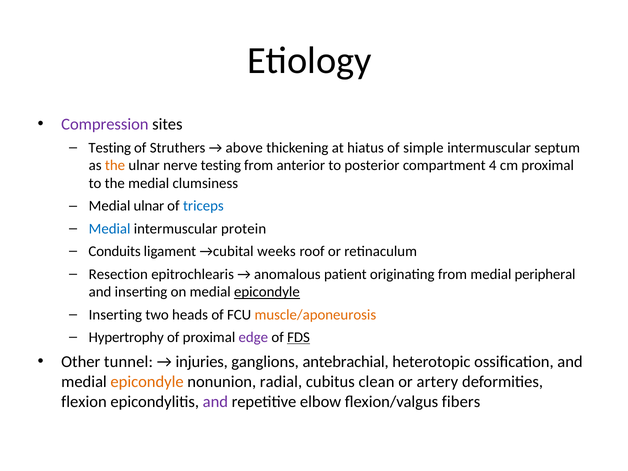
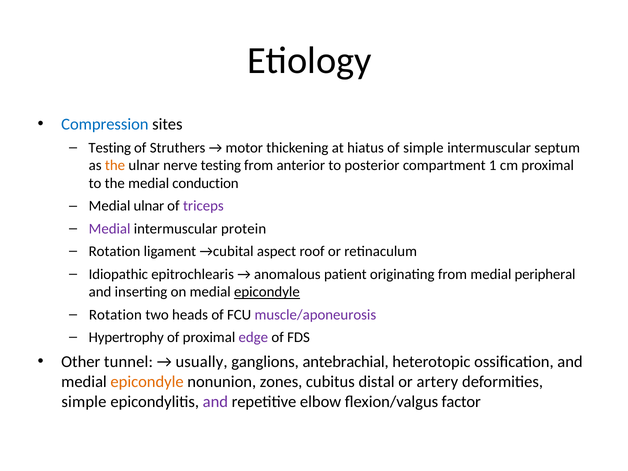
Compression colour: purple -> blue
above: above -> motor
4: 4 -> 1
clumsiness: clumsiness -> conduction
triceps colour: blue -> purple
Medial at (110, 229) colour: blue -> purple
Conduits at (115, 251): Conduits -> Rotation
weeks: weeks -> aspect
Resection: Resection -> Idiopathic
Inserting at (115, 315): Inserting -> Rotation
muscle/aponeurosis colour: orange -> purple
FDS underline: present -> none
injuries: injuries -> usually
radial: radial -> zones
clean: clean -> distal
flexion at (84, 402): flexion -> simple
fibers: fibers -> factor
